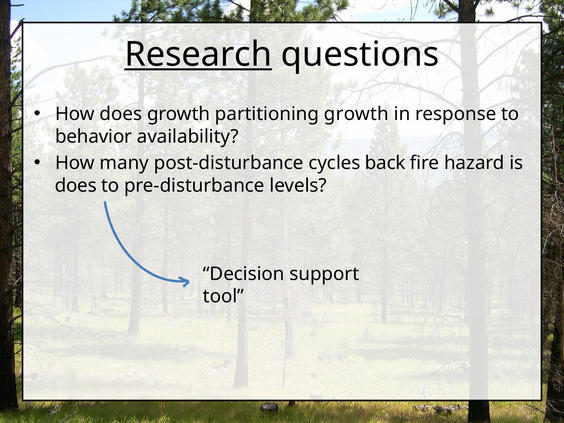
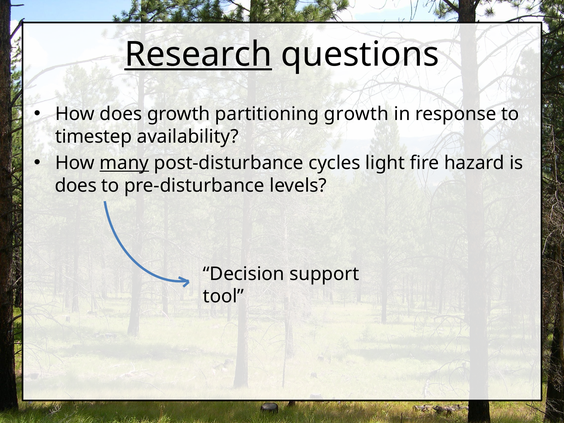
behavior: behavior -> timestep
many underline: none -> present
back: back -> light
